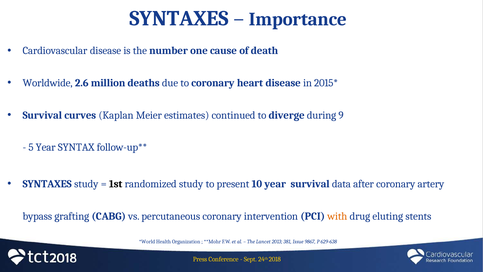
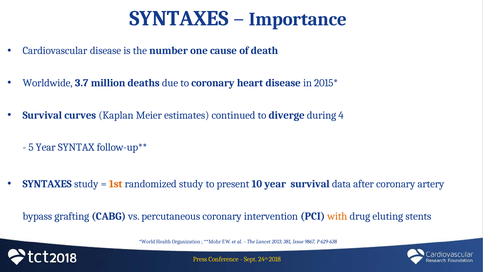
2.6: 2.6 -> 3.7
9: 9 -> 4
1st colour: black -> orange
